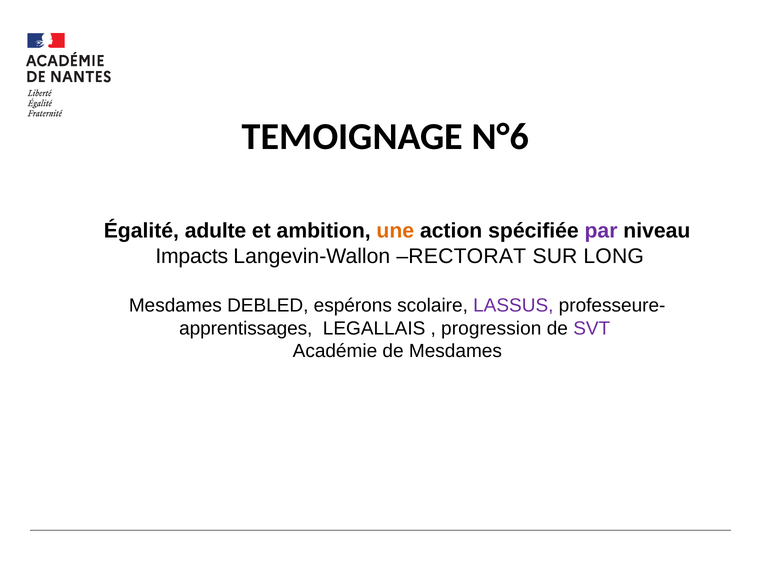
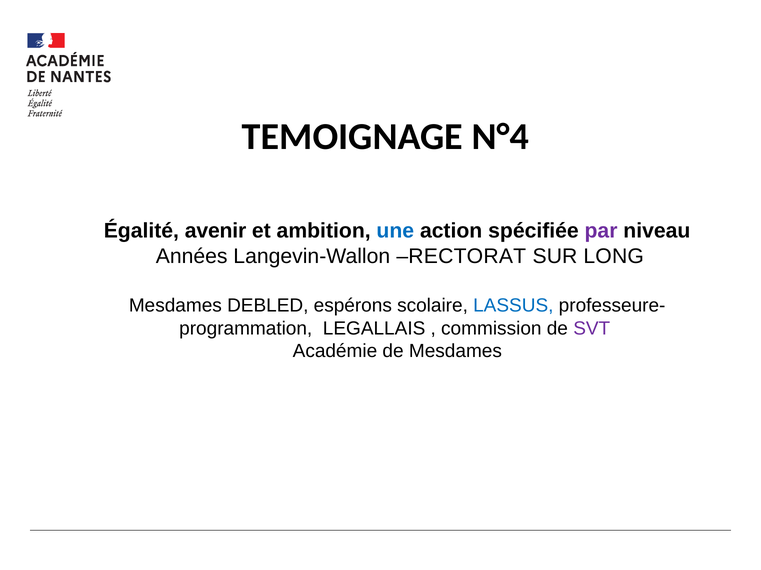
N°6: N°6 -> N°4
adulte: adulte -> avenir
une colour: orange -> blue
Impacts: Impacts -> Années
LASSUS colour: purple -> blue
apprentissages: apprentissages -> programmation
progression: progression -> commission
